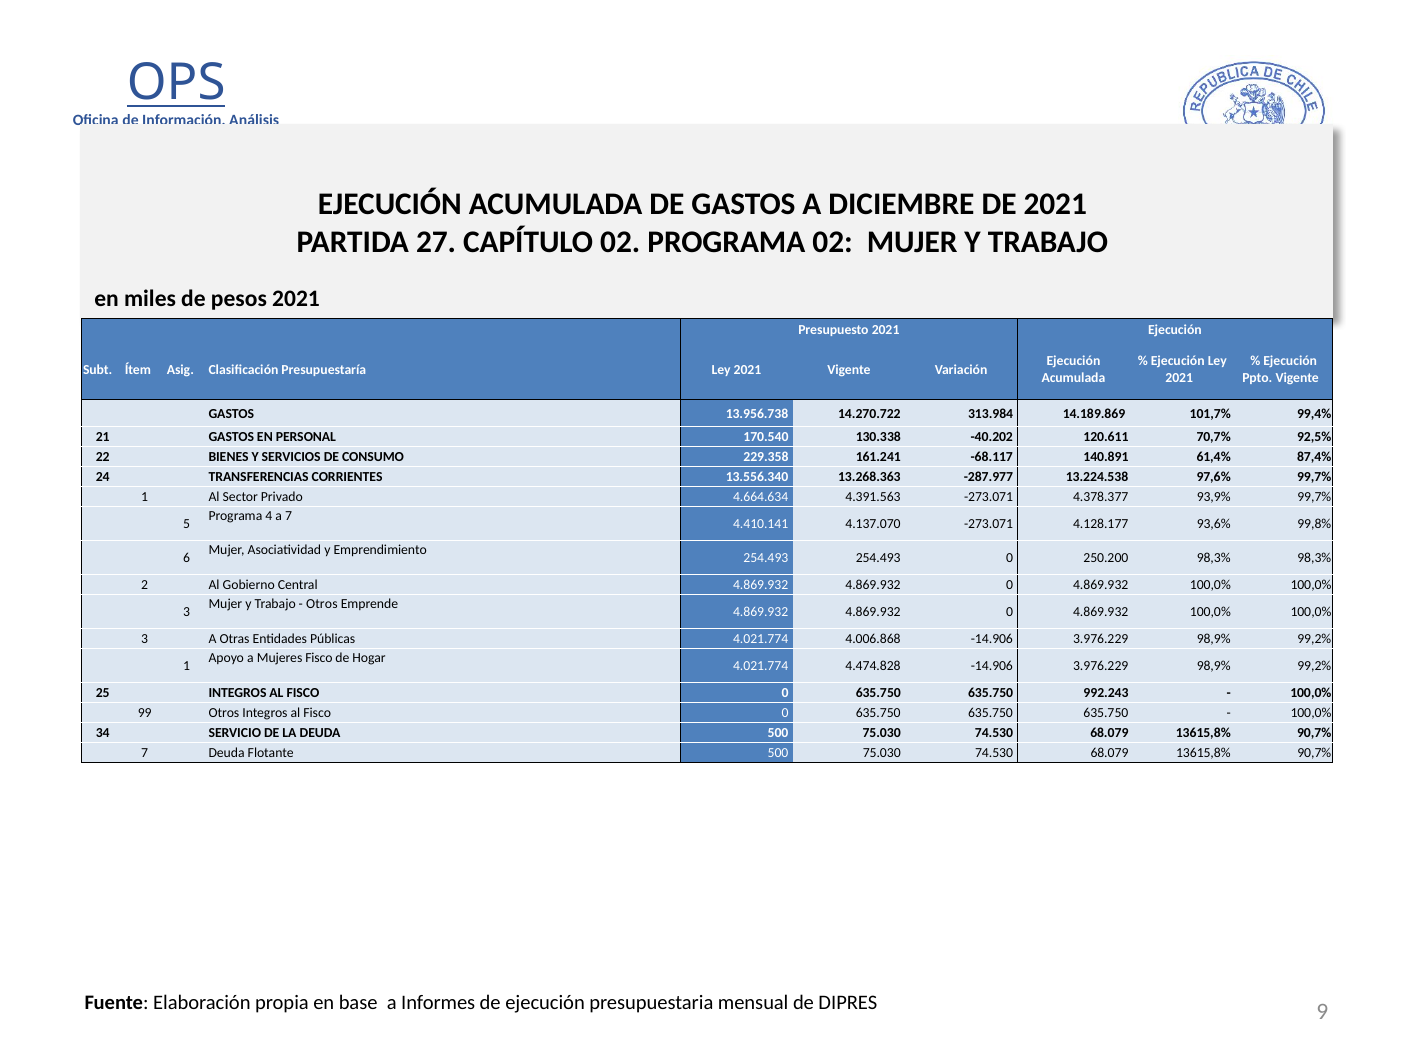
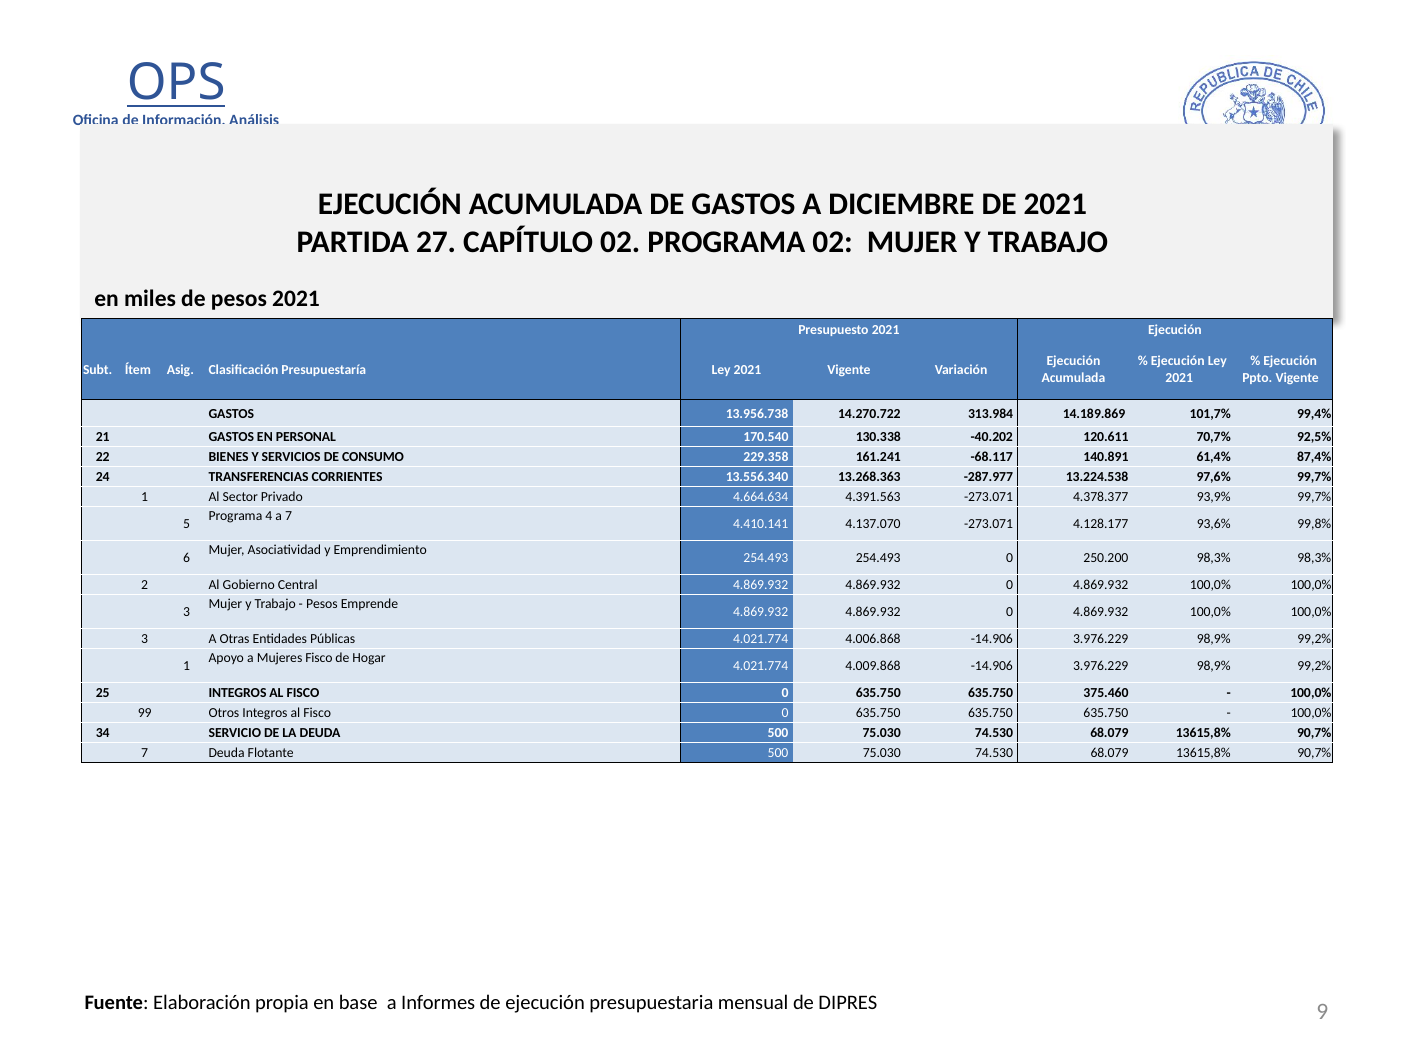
Otros at (322, 604): Otros -> Pesos
4.474.828: 4.474.828 -> 4.009.868
992.243: 992.243 -> 375.460
